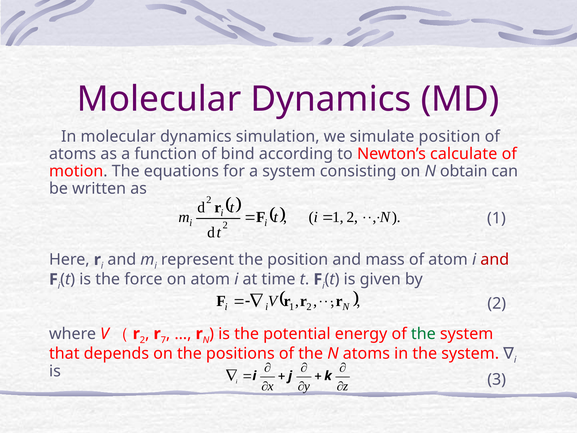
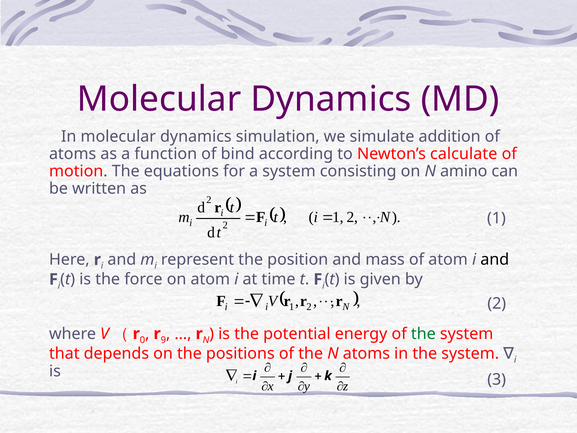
simulate position: position -> addition
obtain: obtain -> amino
and at (495, 260) colour: red -> black
2 at (142, 340): 2 -> 0
7: 7 -> 9
